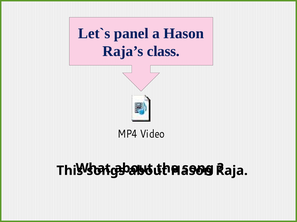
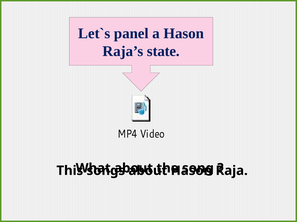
class: class -> state
